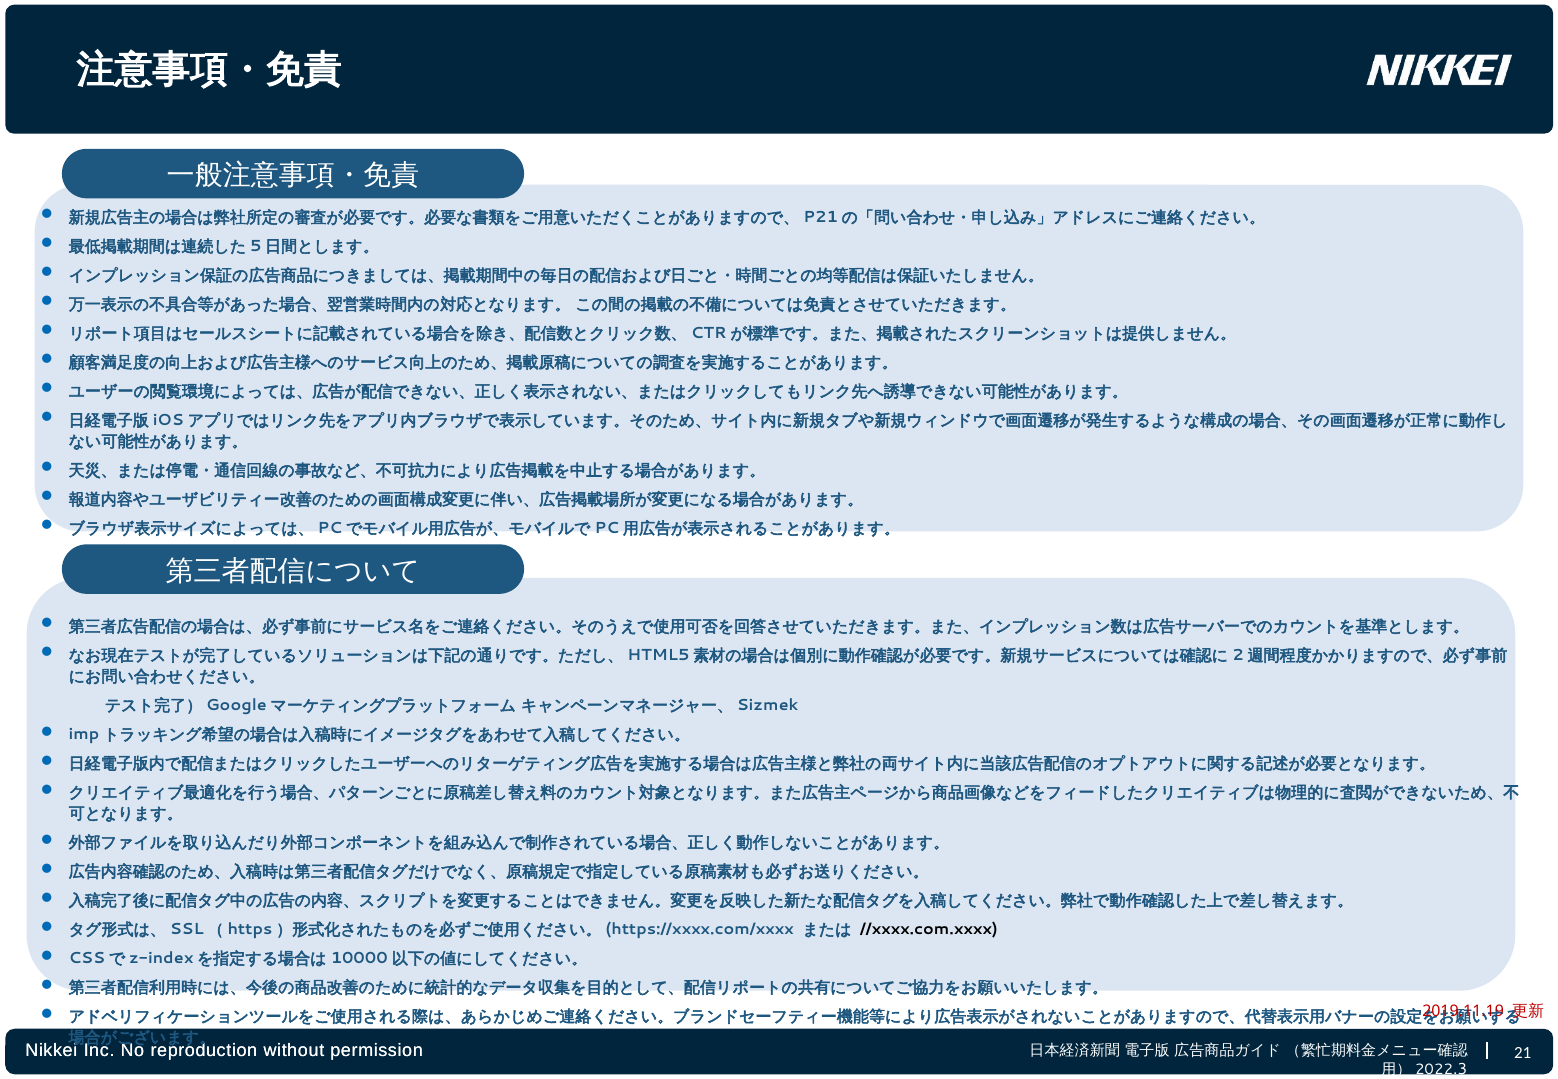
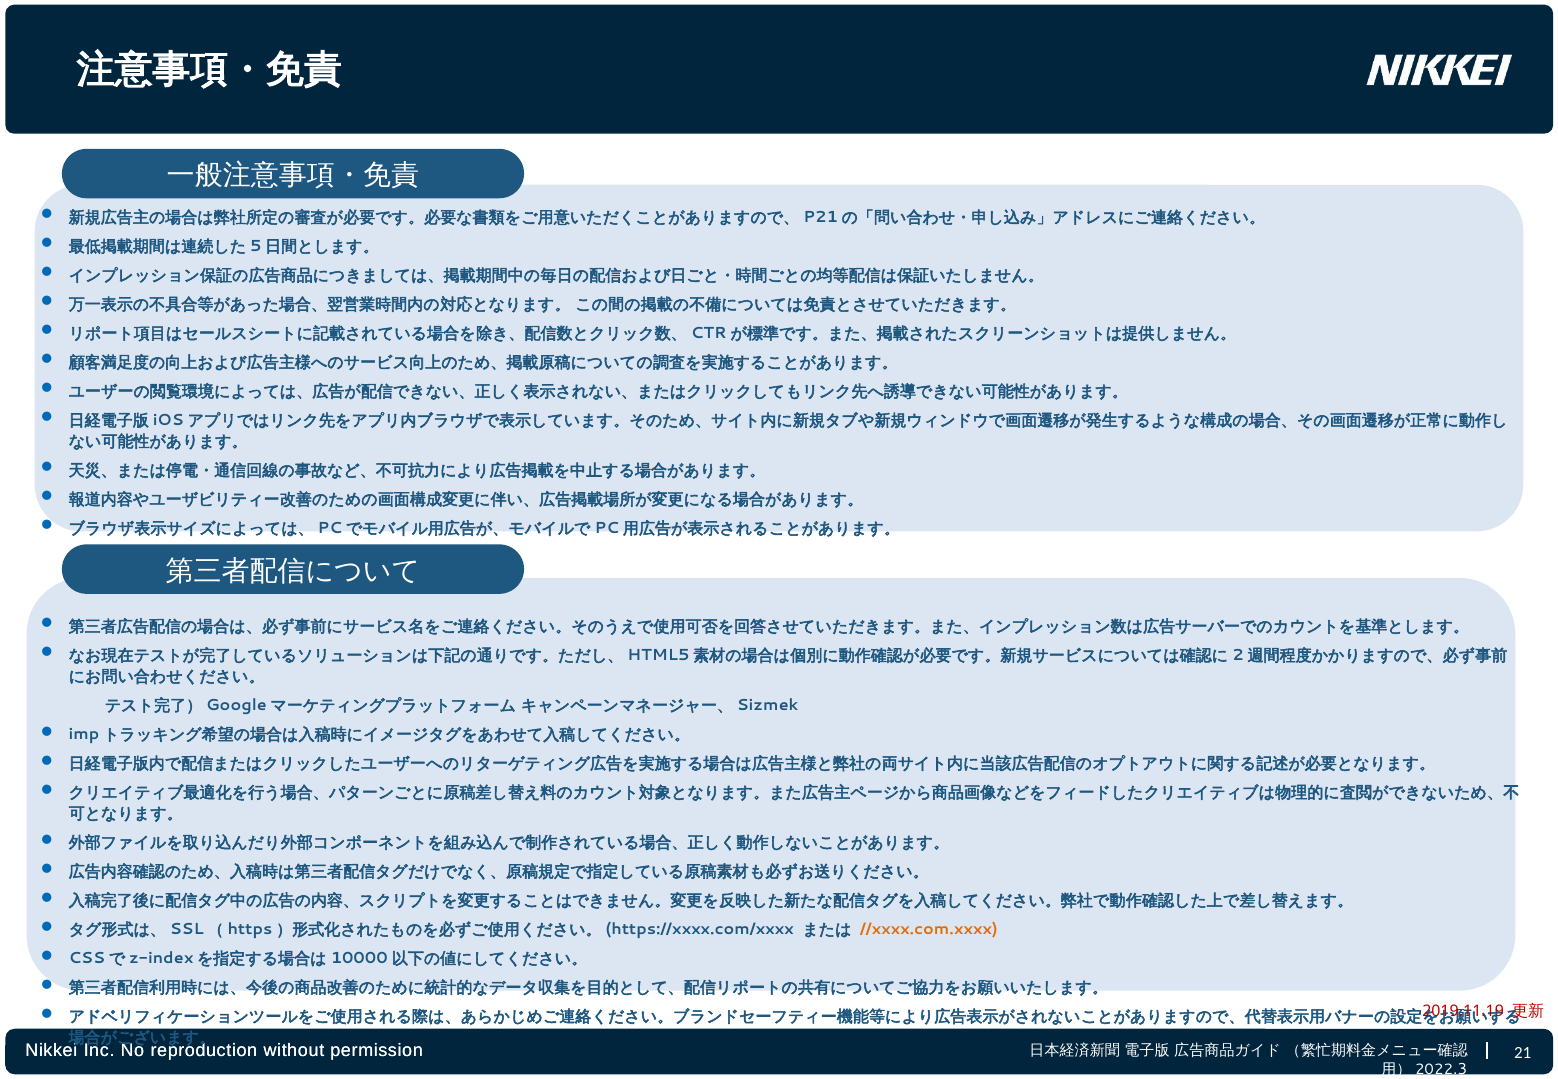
//xxxx.com.xxxx colour: black -> orange
